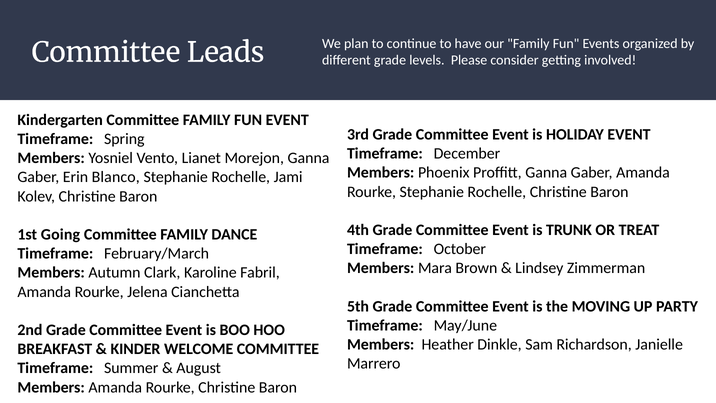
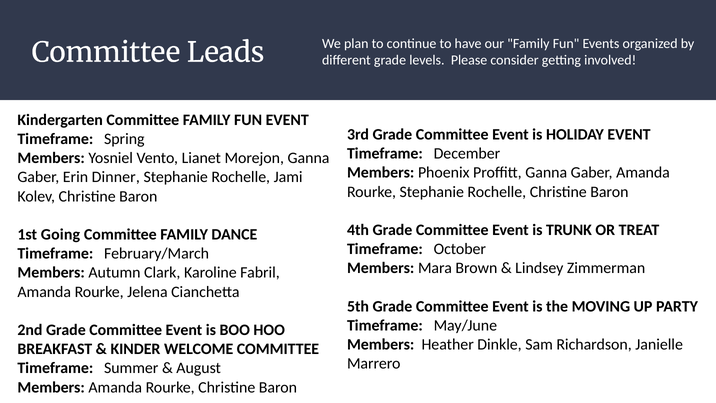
Blanco: Blanco -> Dinner
